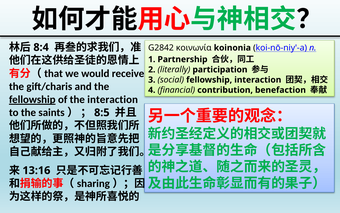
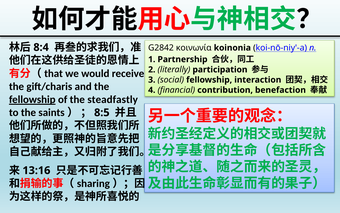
the interaction: interaction -> steadfastly
